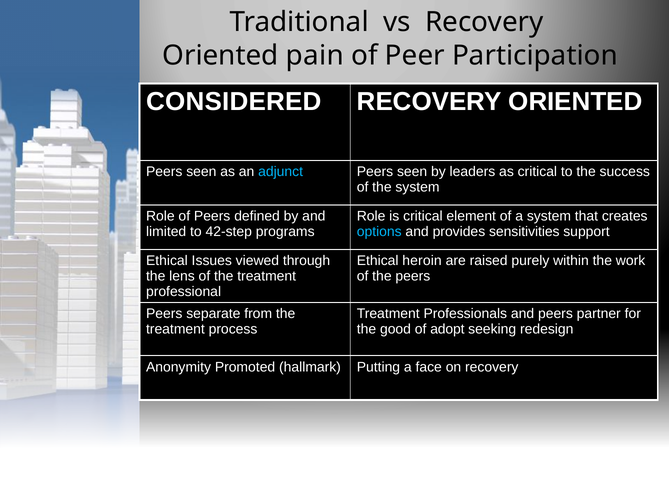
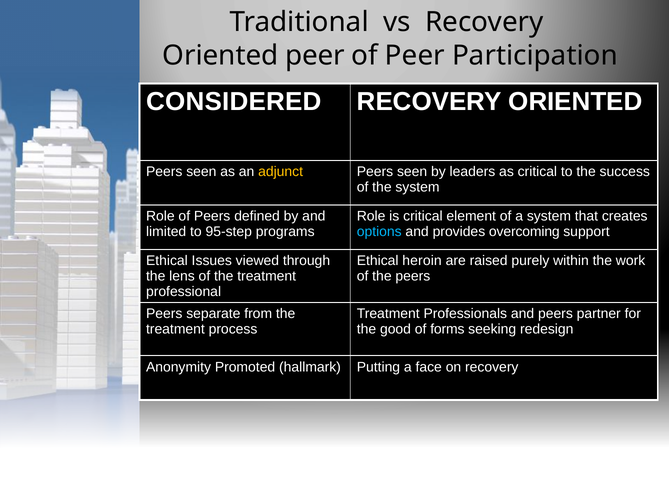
Oriented pain: pain -> peer
adjunct colour: light blue -> yellow
42-step: 42-step -> 95-step
sensitivities: sensitivities -> overcoming
adopt: adopt -> forms
